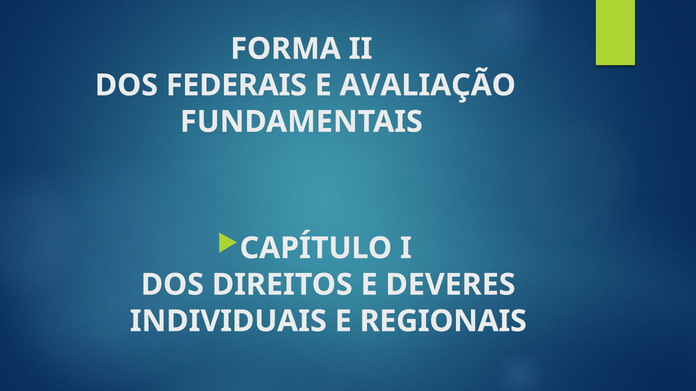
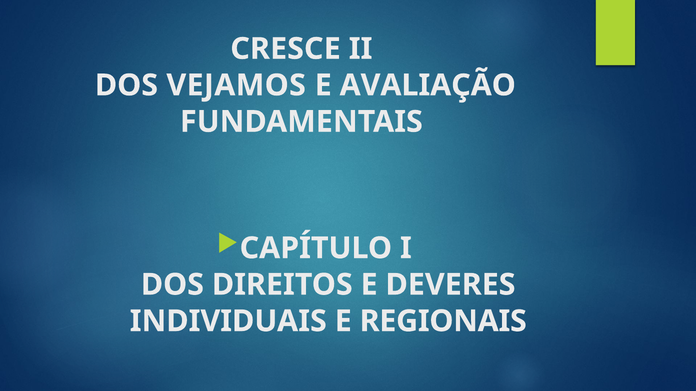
FORMA: FORMA -> CRESCE
FEDERAIS: FEDERAIS -> VEJAMOS
